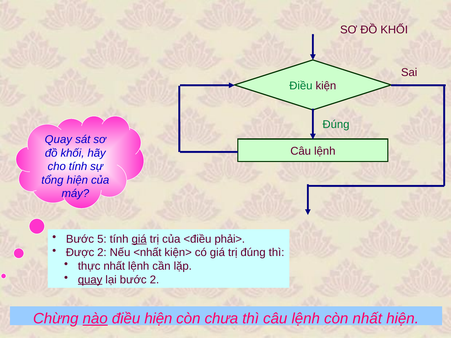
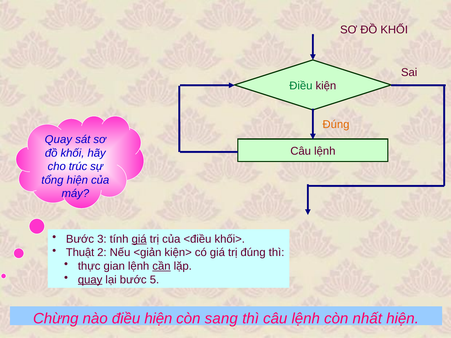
Đúng at (336, 125) colour: green -> orange
cho tính: tính -> trúc
5: 5 -> 3
phải>: phải> -> khối>
Được: Được -> Thuật
<nhất: <nhất -> <giản
thực nhất: nhất -> gian
cần underline: none -> present
bước 2: 2 -> 5
nào underline: present -> none
chưa: chưa -> sang
